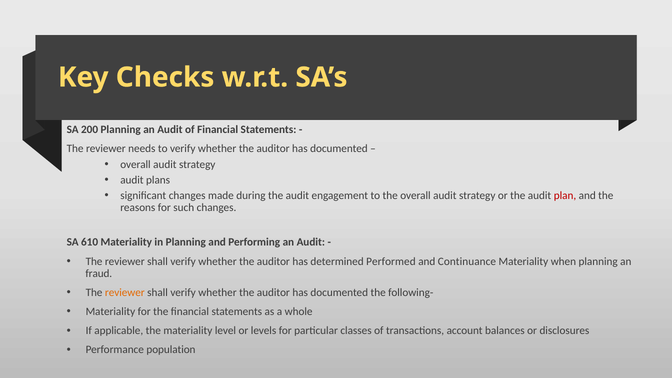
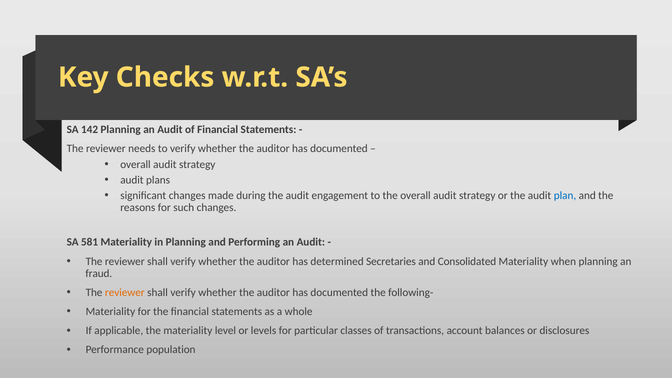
200: 200 -> 142
plan colour: red -> blue
610: 610 -> 581
Performed: Performed -> Secretaries
Continuance: Continuance -> Consolidated
